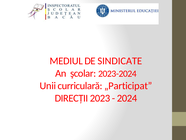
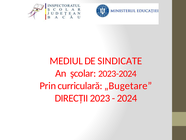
Unii: Unii -> Prin
„Participat: „Participat -> „Bugetare
